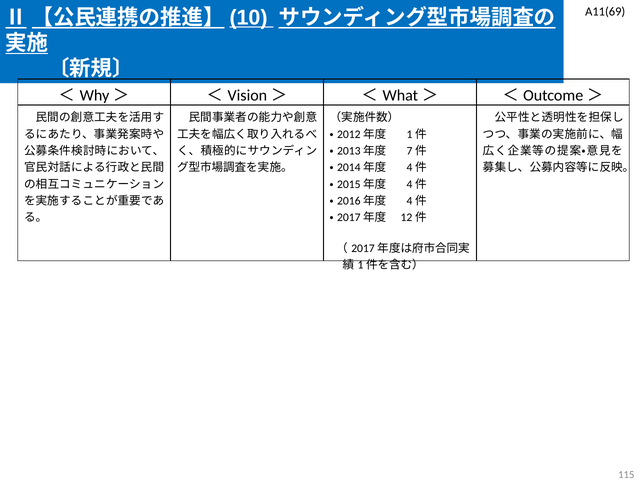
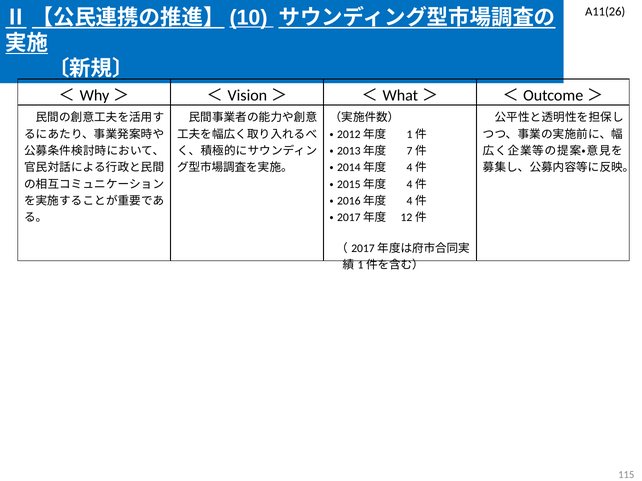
A11(69: A11(69 -> A11(26
